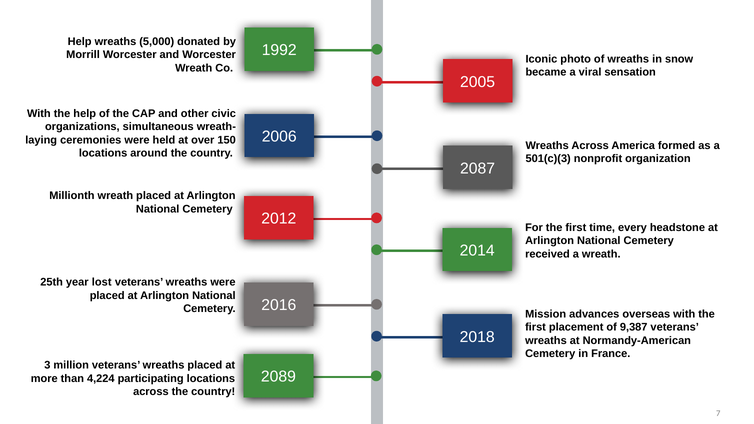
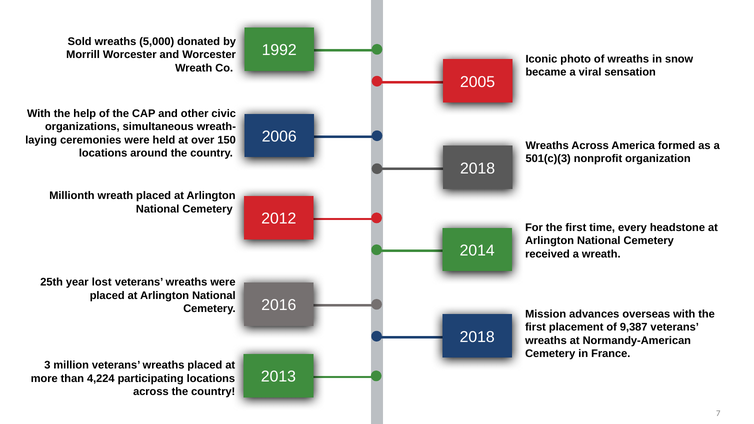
Help at (80, 41): Help -> Sold
2087 at (478, 168): 2087 -> 2018
2089: 2089 -> 2013
